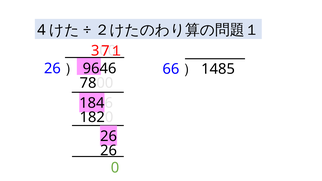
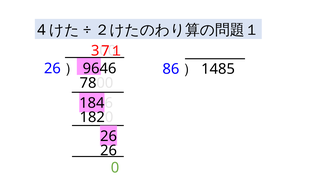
66: 66 -> 86
